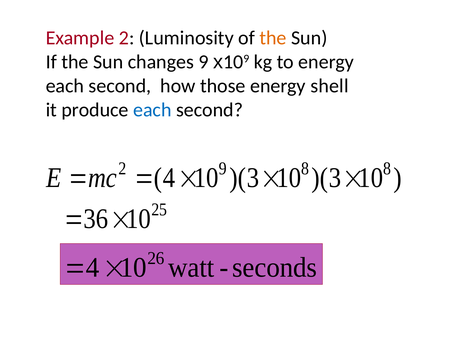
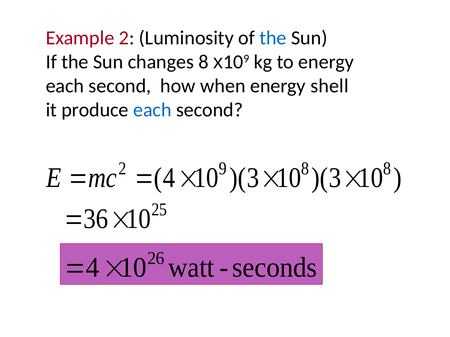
the at (273, 38) colour: orange -> blue
changes 9: 9 -> 8
those: those -> when
